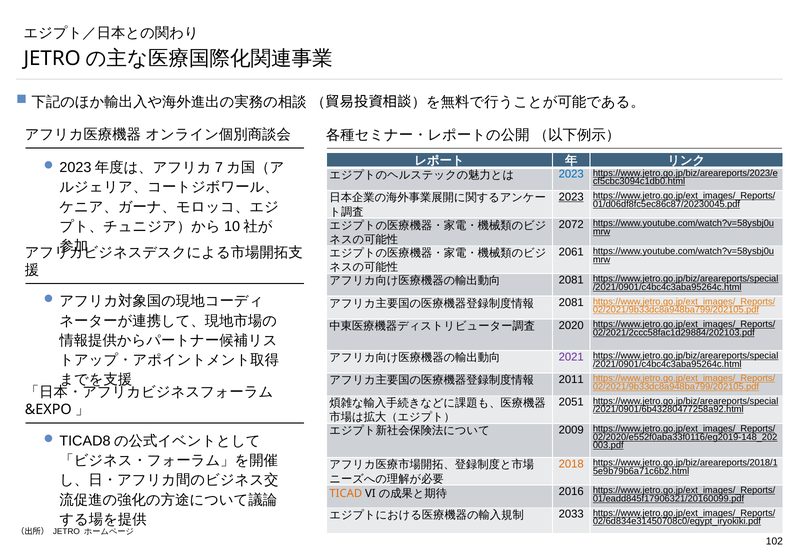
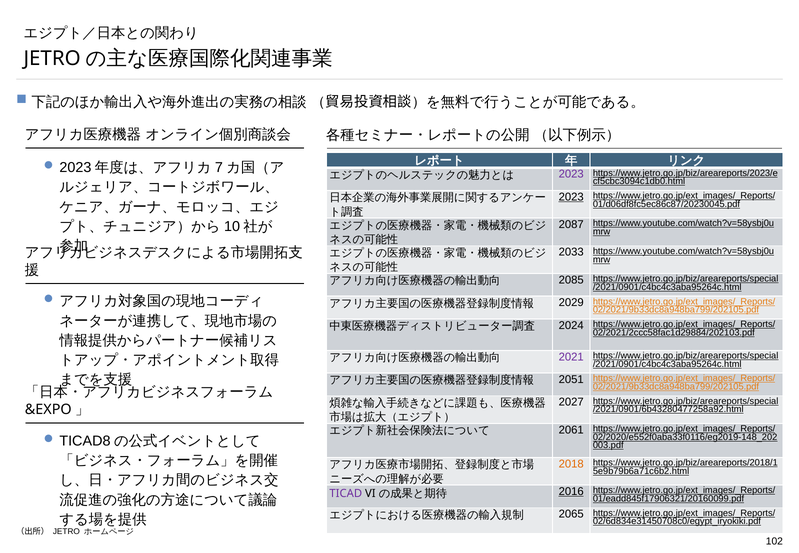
2023 at (571, 174) colour: blue -> purple
2072: 2072 -> 2087
2061: 2061 -> 2033
2081 at (571, 280): 2081 -> 2085
2081 at (571, 303): 2081 -> 2029
2020: 2020 -> 2024
2011: 2011 -> 2051
2051: 2051 -> 2027
2009: 2009 -> 2061
TICAD colour: orange -> purple
2016 underline: none -> present
2033: 2033 -> 2065
